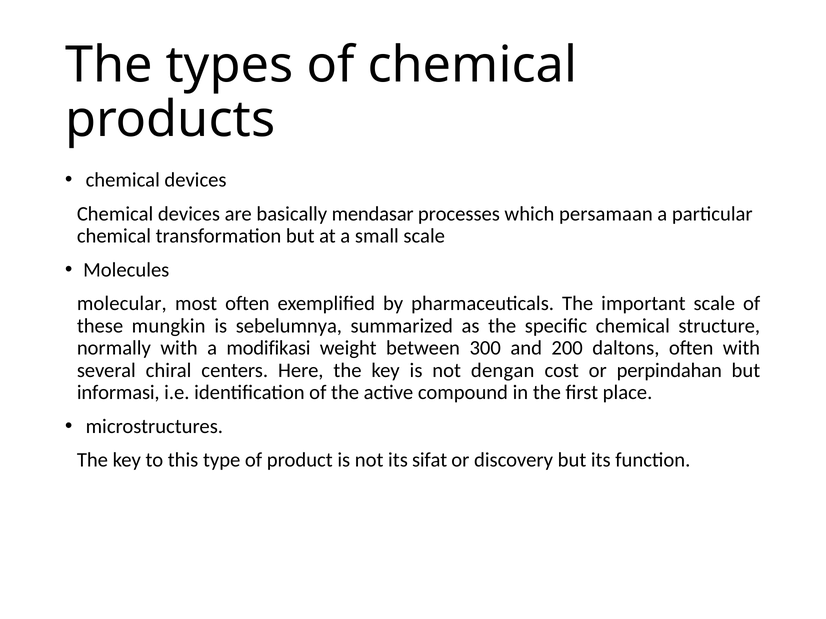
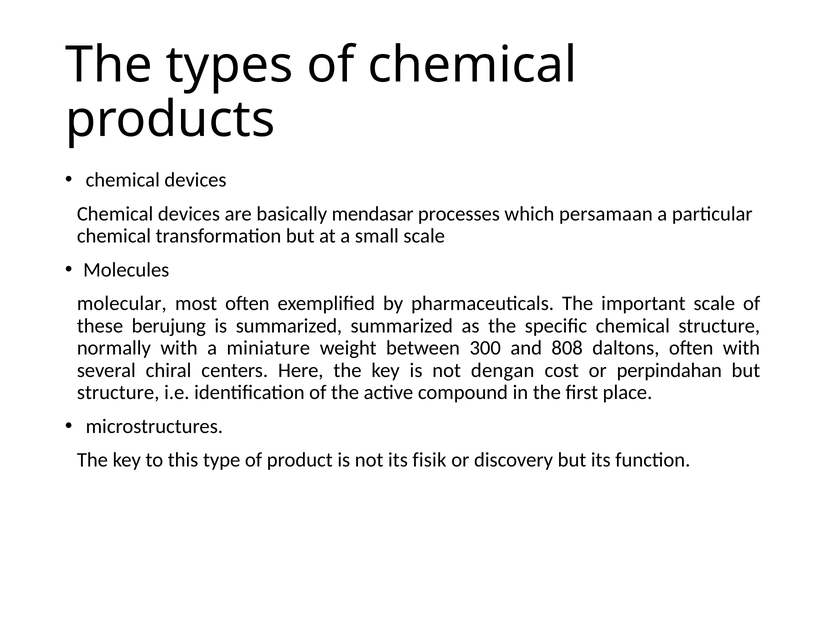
mungkin: mungkin -> berujung
is sebelumnya: sebelumnya -> summarized
modifikasi: modifikasi -> miniature
200: 200 -> 808
informasi at (118, 393): informasi -> structure
sifat: sifat -> fisik
